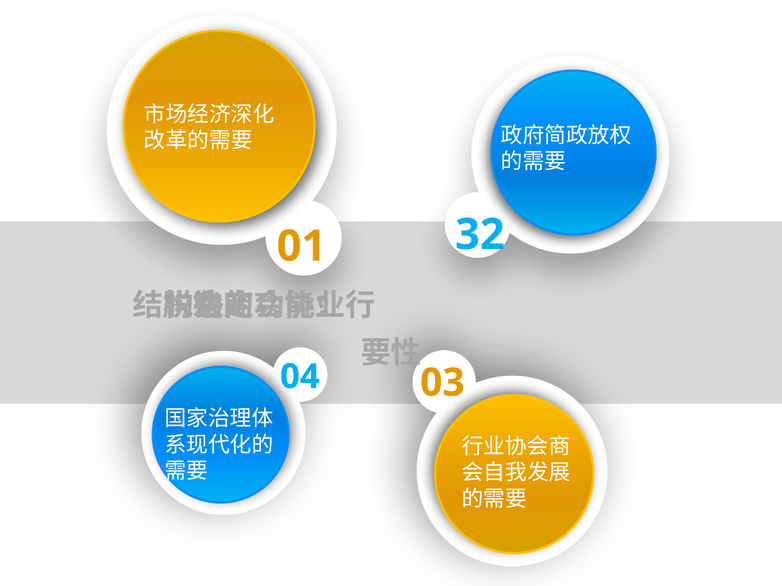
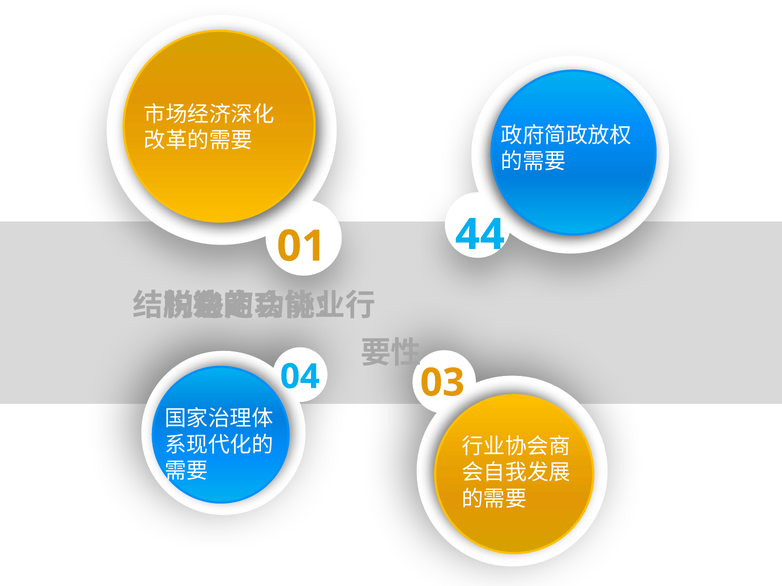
32: 32 -> 44
